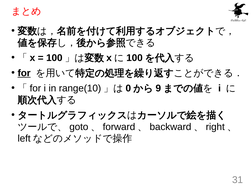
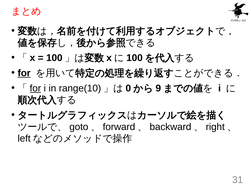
for at (35, 88) underline: none -> present
